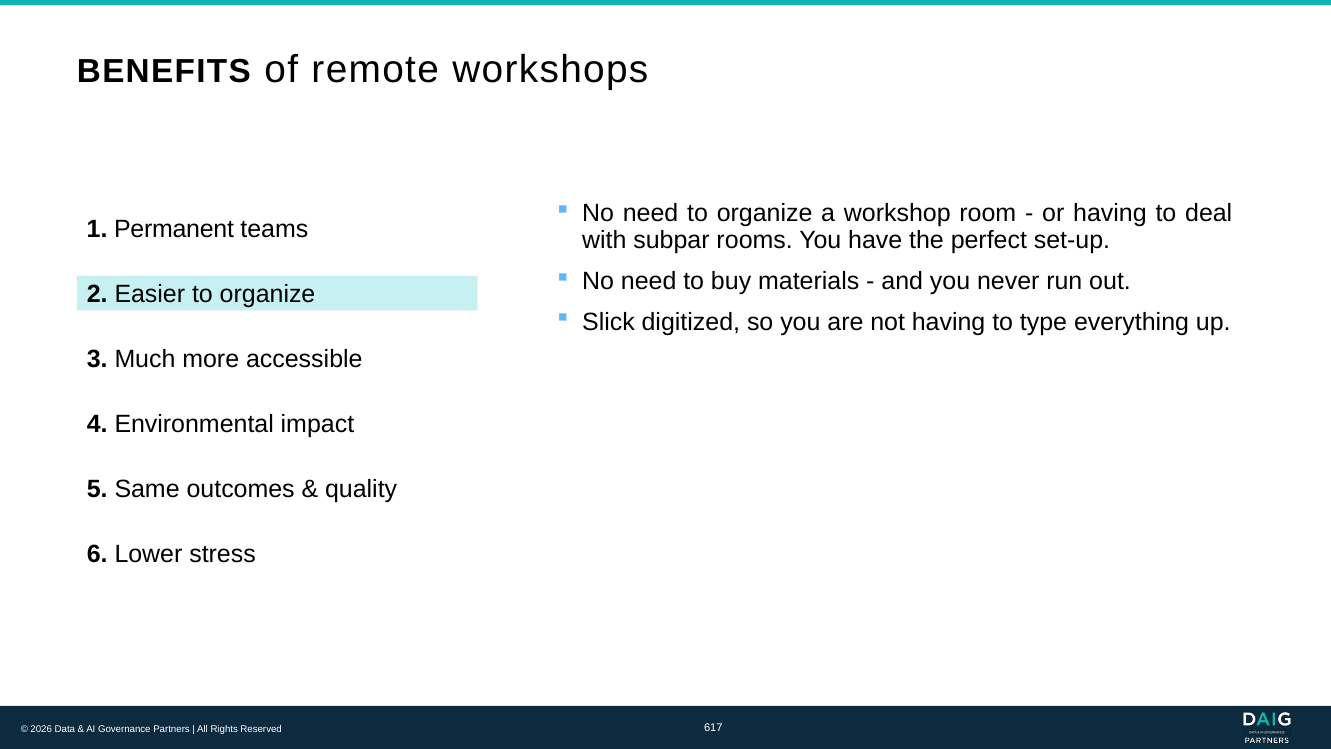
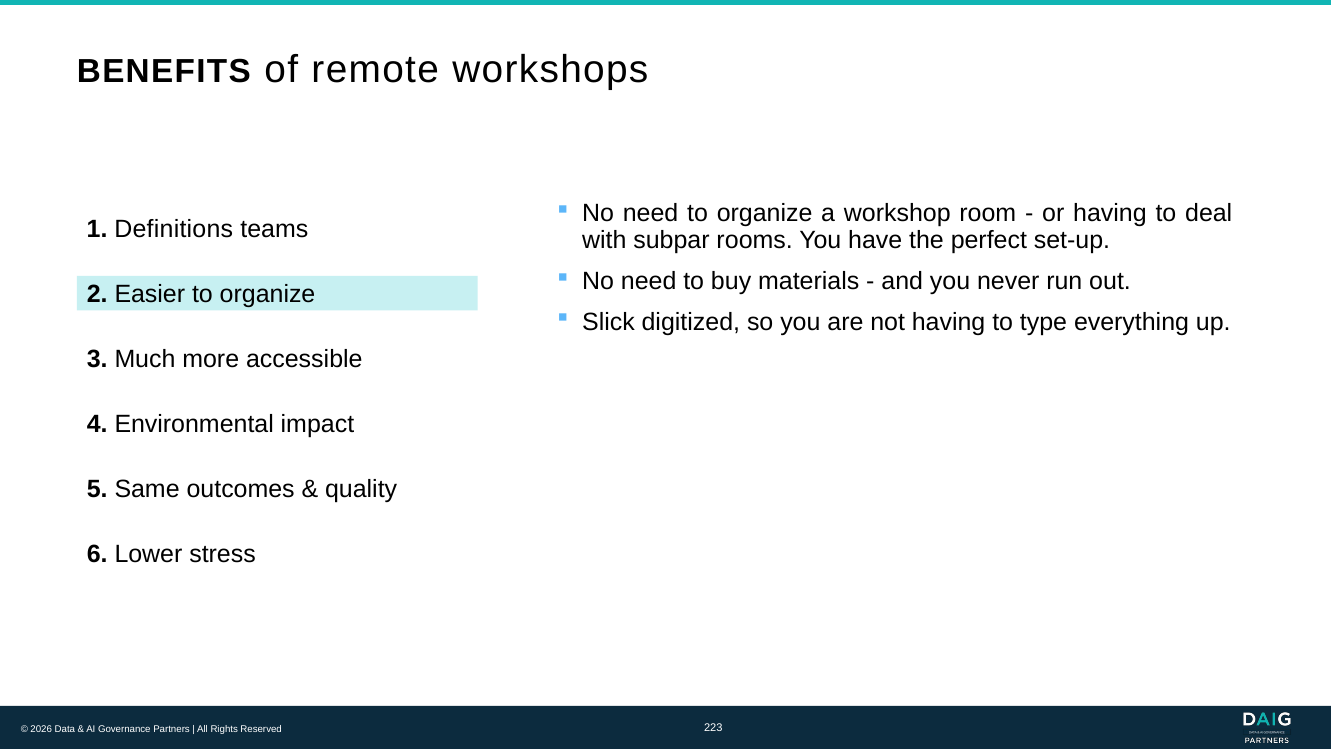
Permanent: Permanent -> Definitions
617: 617 -> 223
